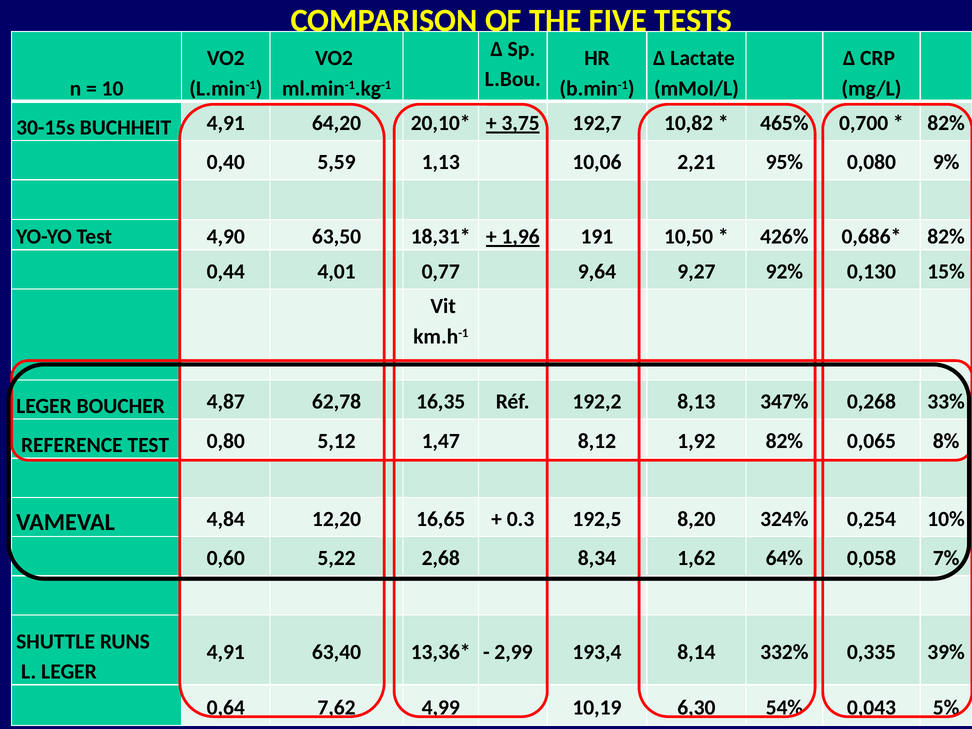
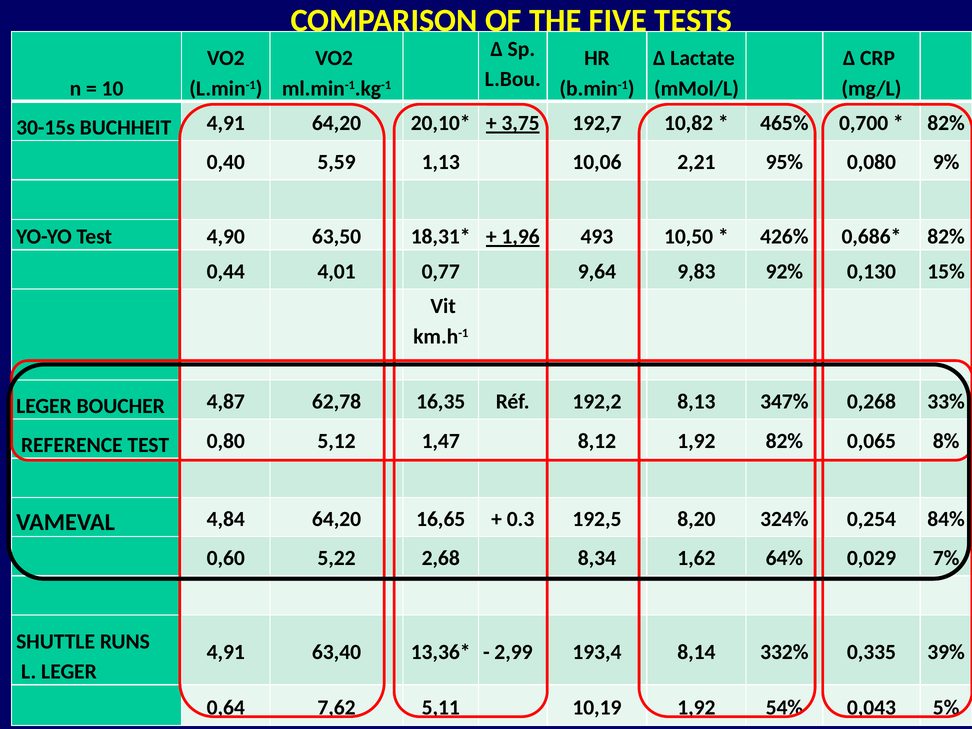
191: 191 -> 493
9,27: 9,27 -> 9,83
4,84 12,20: 12,20 -> 64,20
10%: 10% -> 84%
0,058: 0,058 -> 0,029
4,99: 4,99 -> 5,11
10,19 6,30: 6,30 -> 1,92
